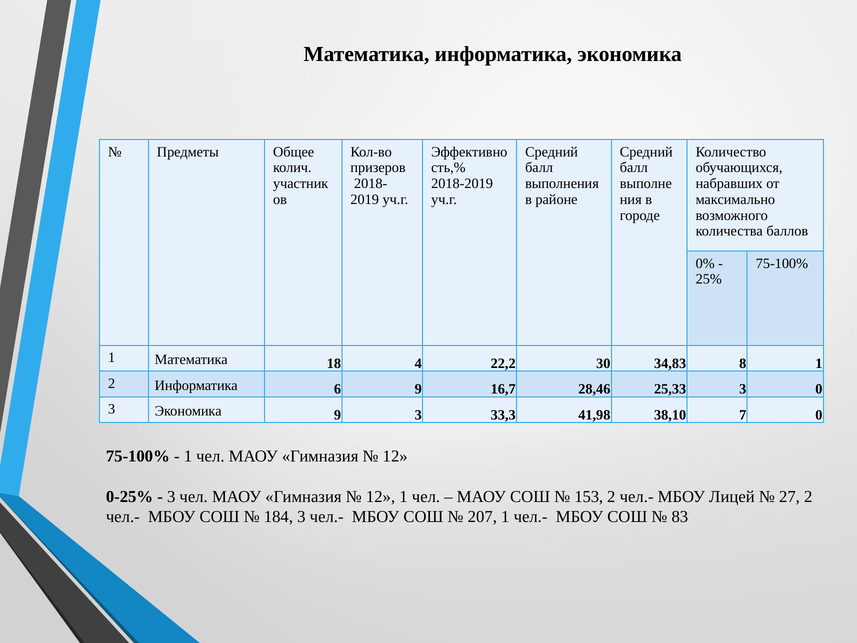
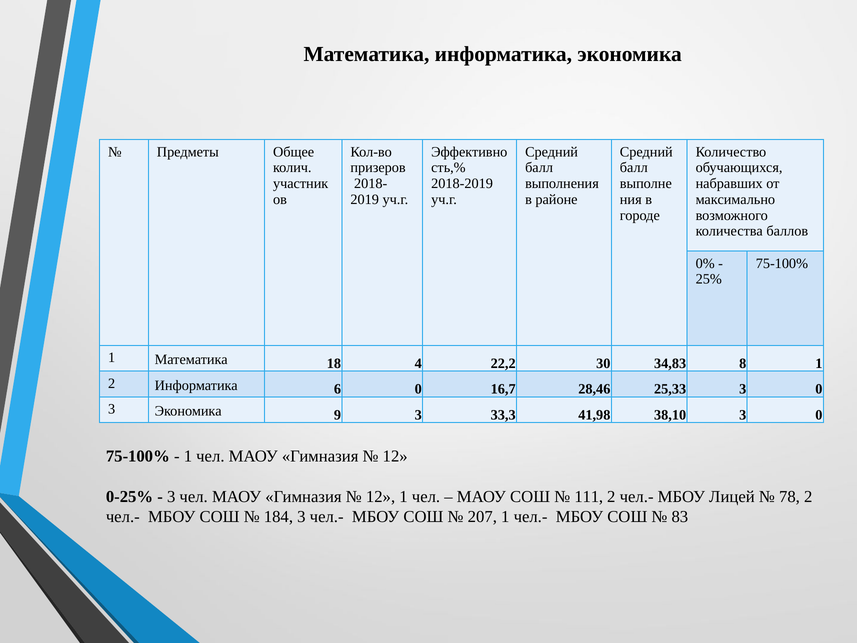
6 9: 9 -> 0
38,10 7: 7 -> 3
153: 153 -> 111
27: 27 -> 78
